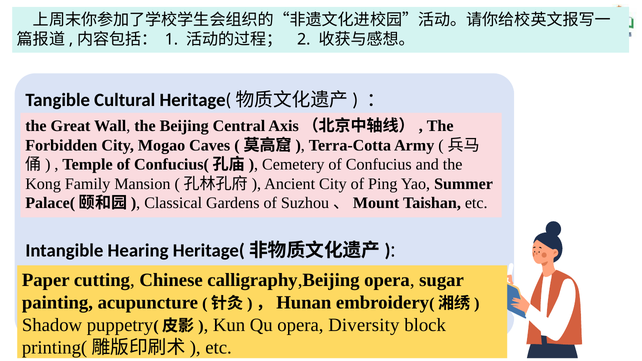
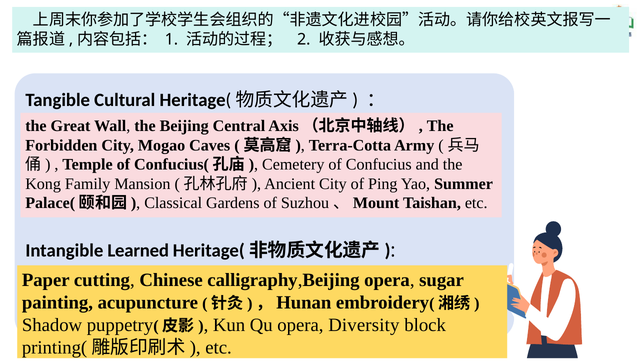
Hearing: Hearing -> Learned
